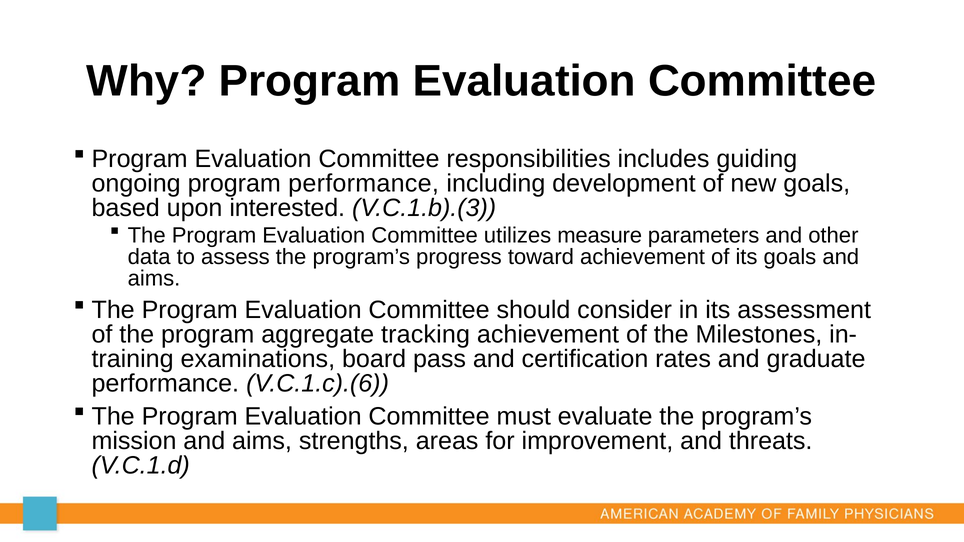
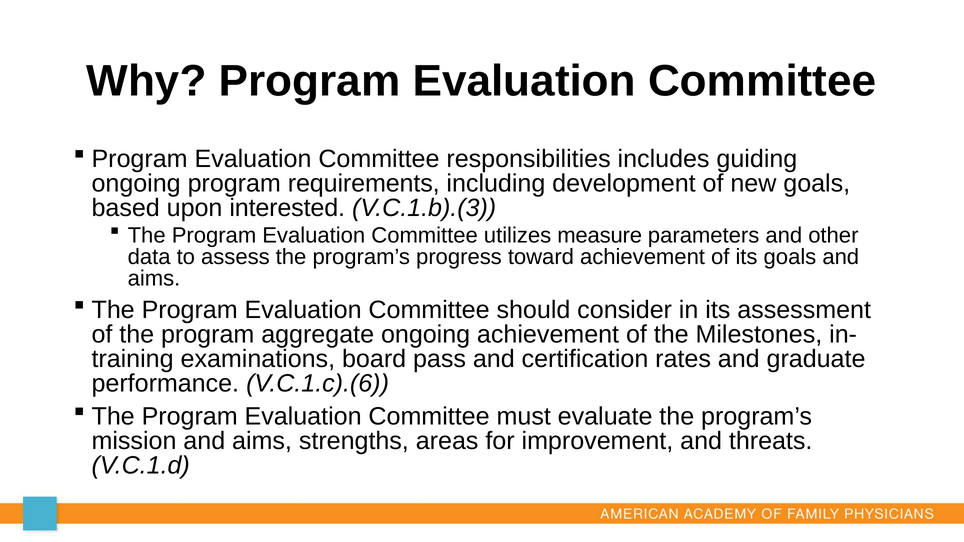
program performance: performance -> requirements
aggregate tracking: tracking -> ongoing
